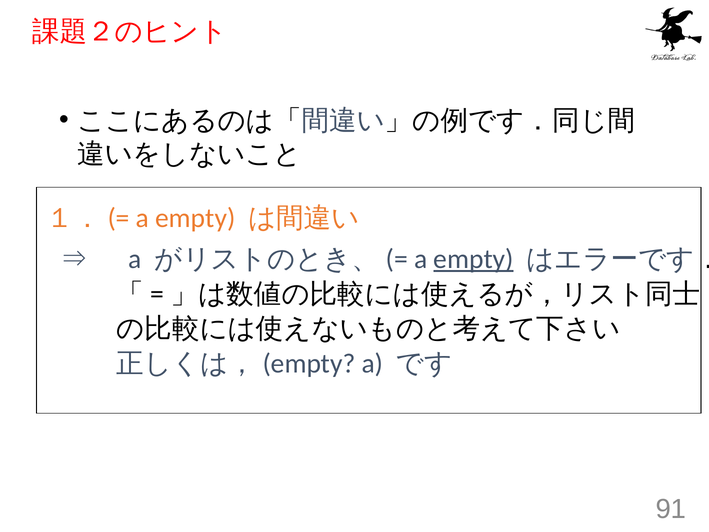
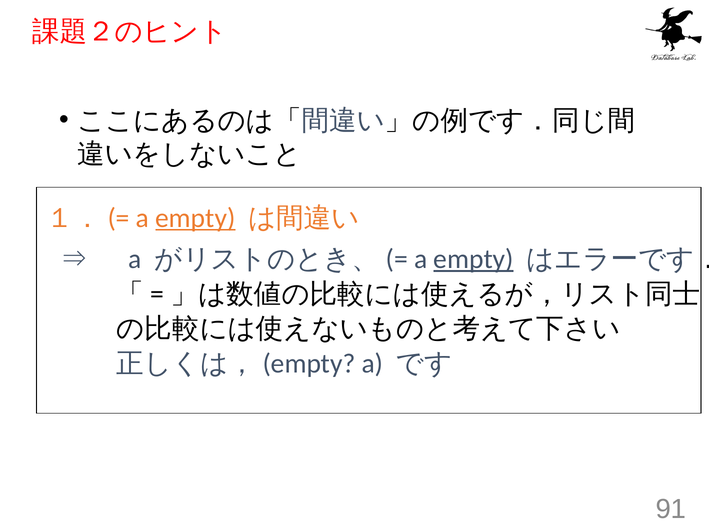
empty at (195, 218) underline: none -> present
